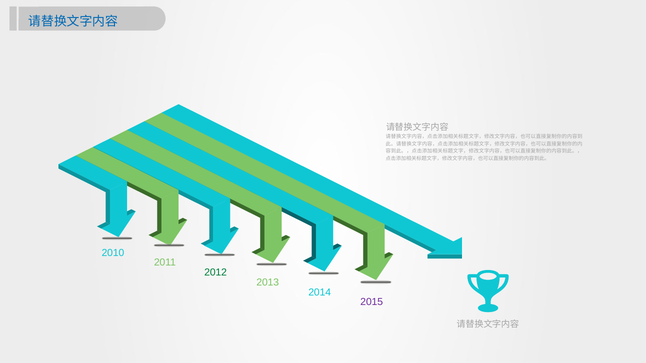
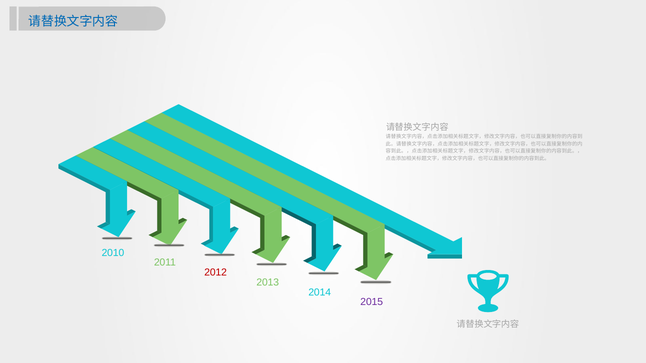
2012 colour: green -> red
